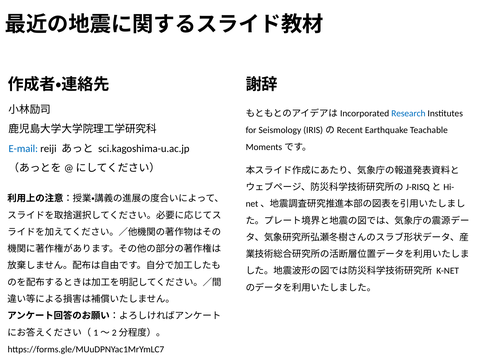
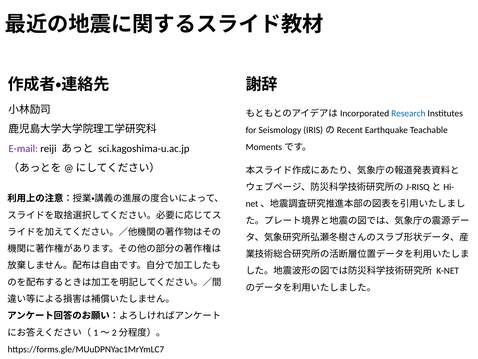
E-mail colour: blue -> purple
